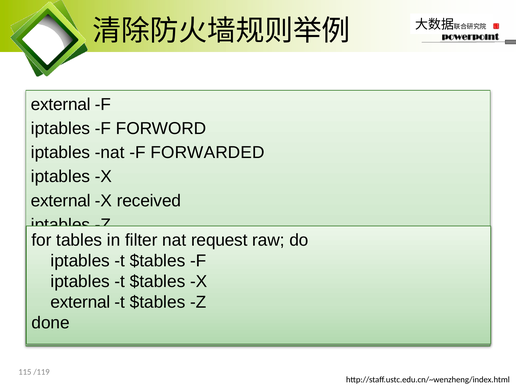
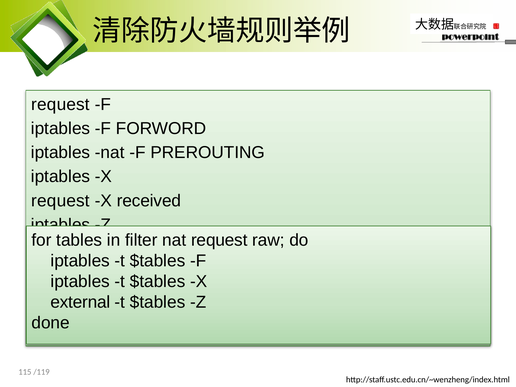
external at (61, 104): external -> request
FORWARDED: FORWARDED -> PREROUTING
external at (61, 201): external -> request
